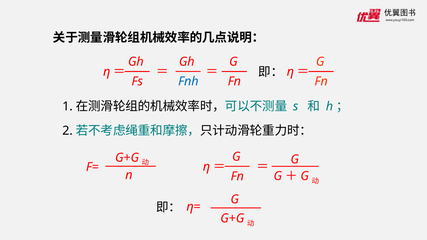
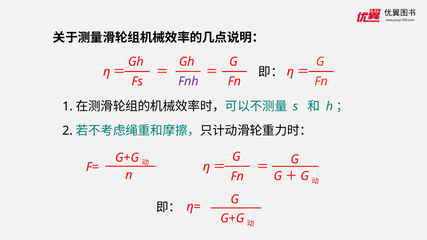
Fnh colour: blue -> purple
